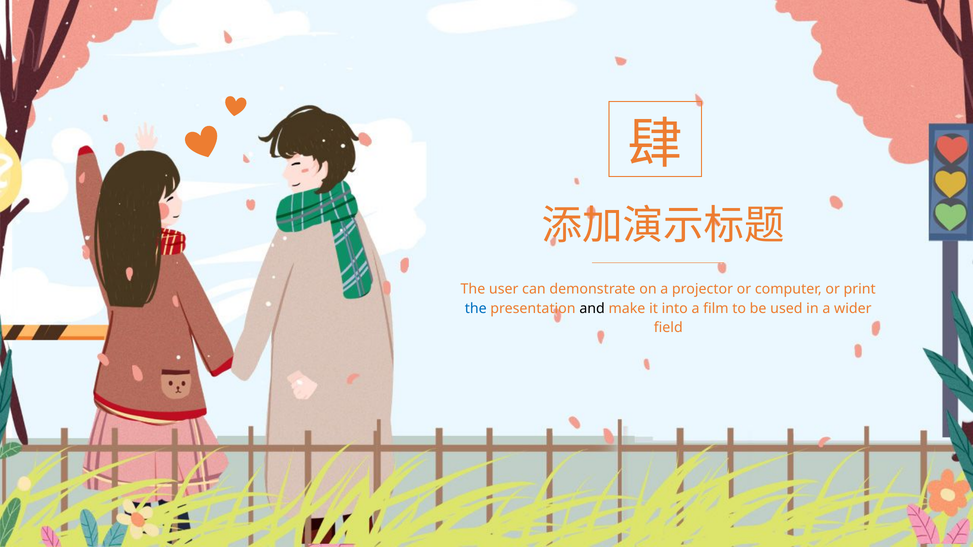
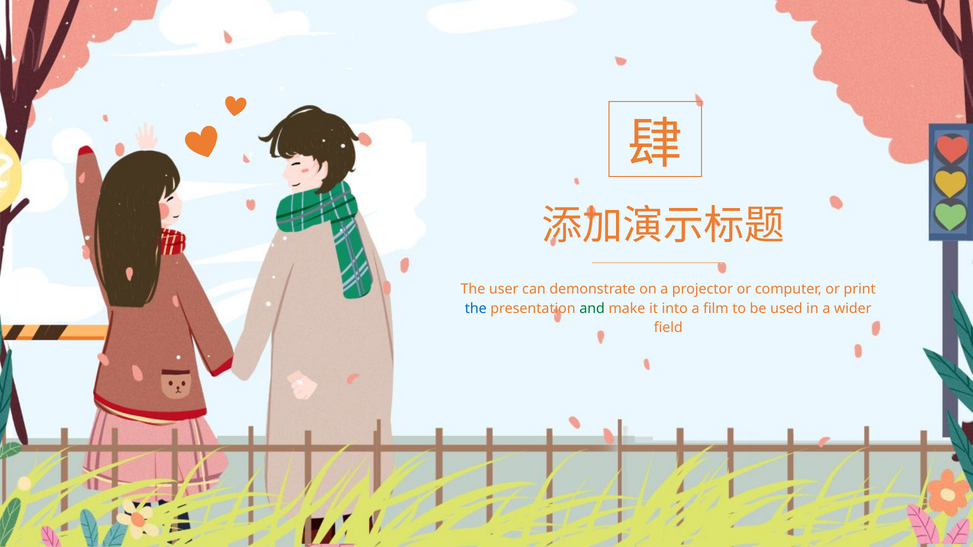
and colour: black -> green
